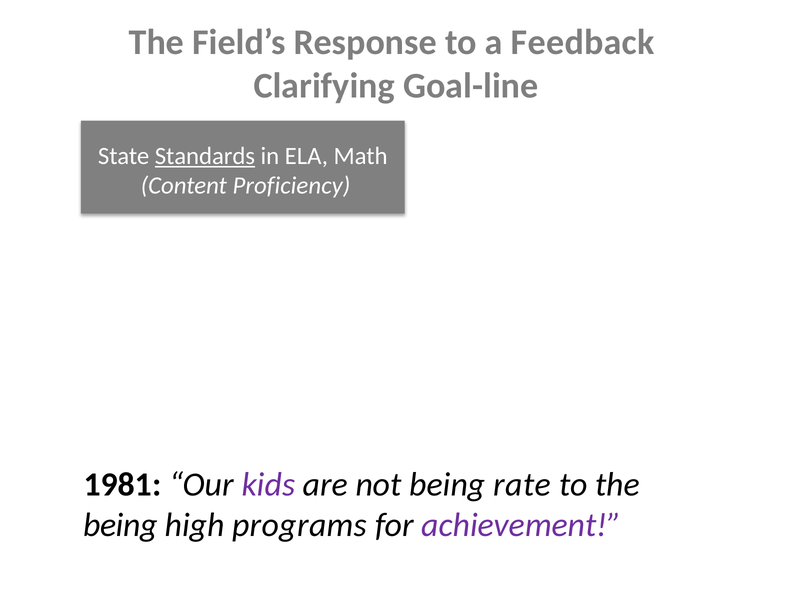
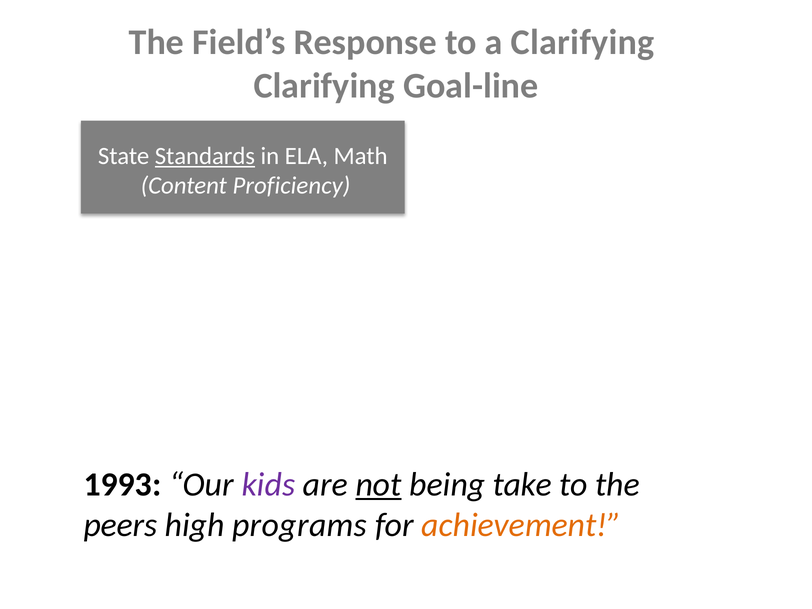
a Feedback: Feedback -> Clarifying
1981: 1981 -> 1993
not underline: none -> present
rate: rate -> take
being at (120, 525): being -> peers
achievement colour: purple -> orange
